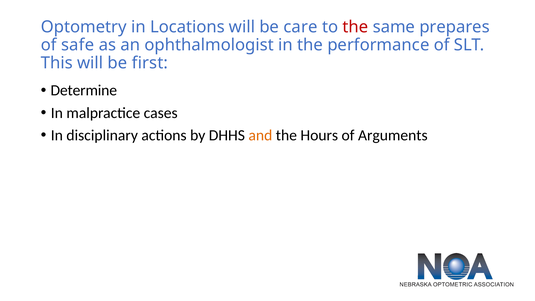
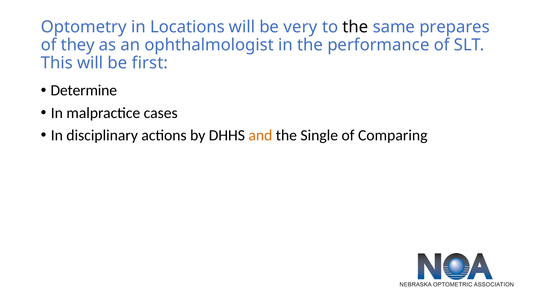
care: care -> very
the at (355, 27) colour: red -> black
safe: safe -> they
Hours: Hours -> Single
Arguments: Arguments -> Comparing
